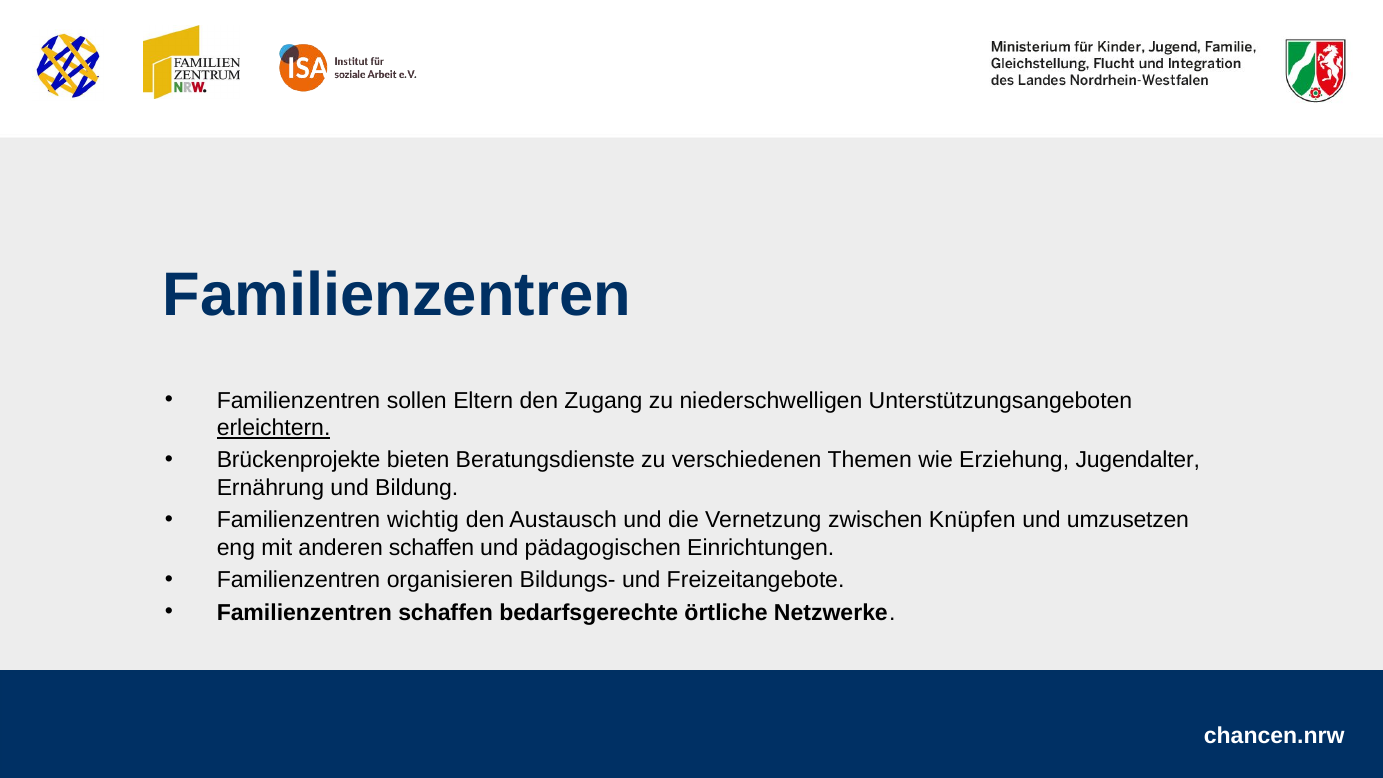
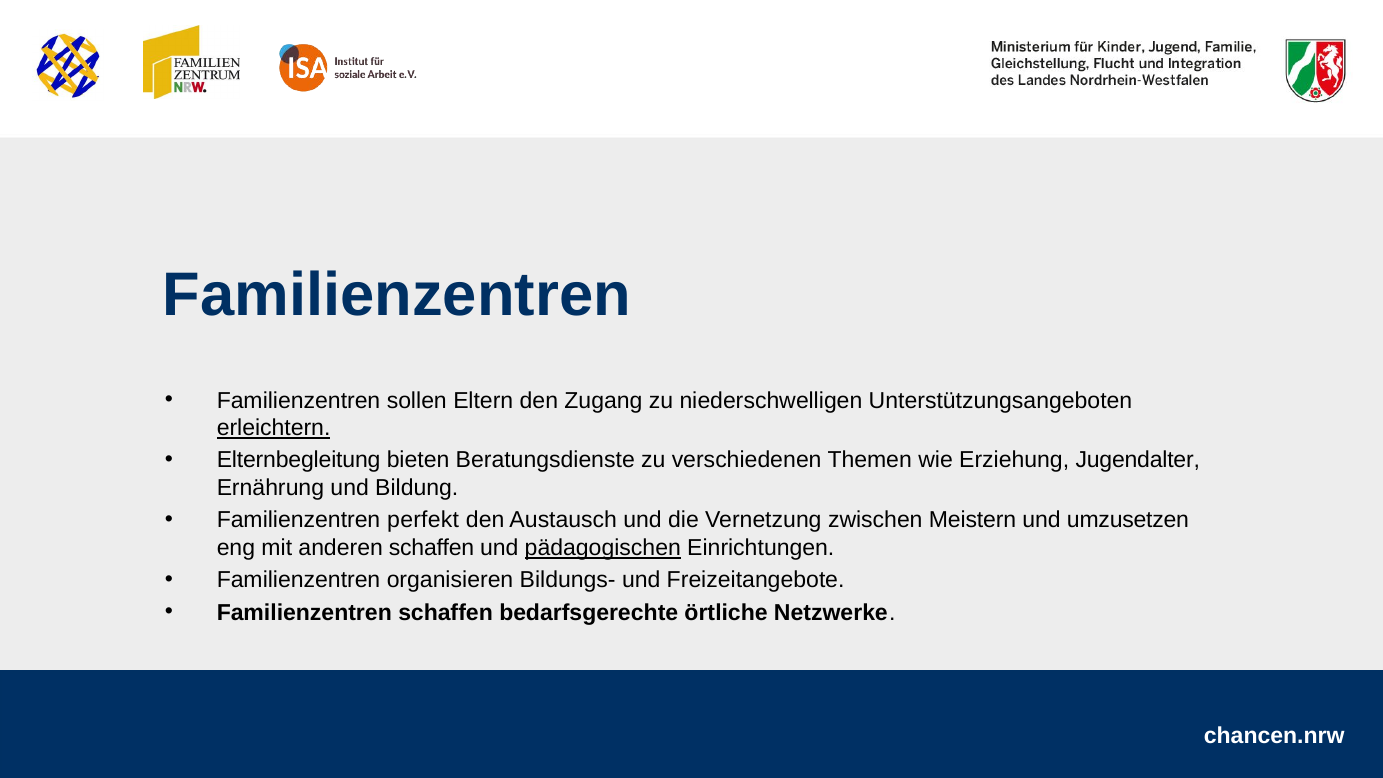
Brückenprojekte: Brückenprojekte -> Elternbegleitung
wichtig: wichtig -> perfekt
Knüpfen: Knüpfen -> Meistern
pädagogischen underline: none -> present
